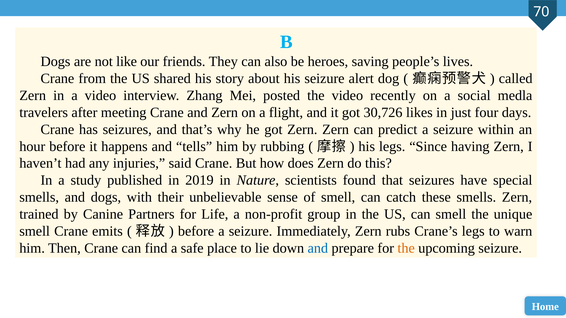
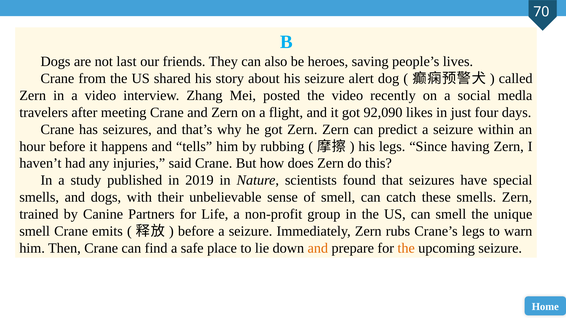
like: like -> last
30,726: 30,726 -> 92,090
and at (318, 248) colour: blue -> orange
